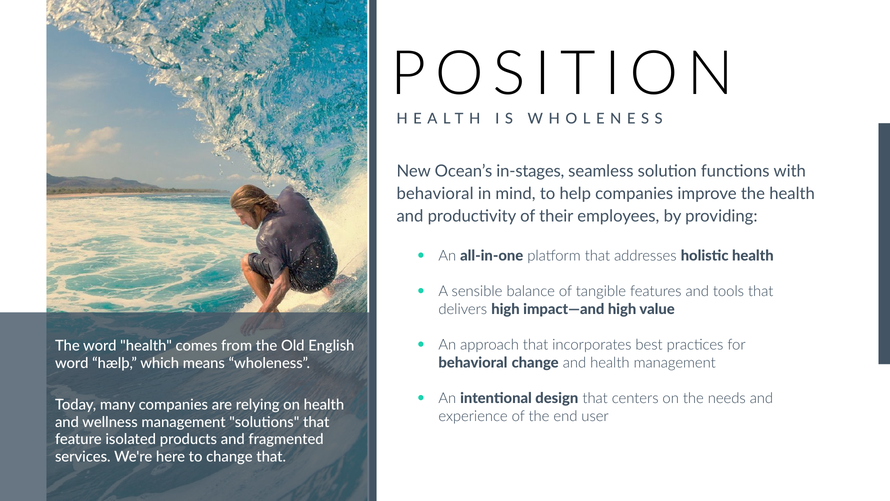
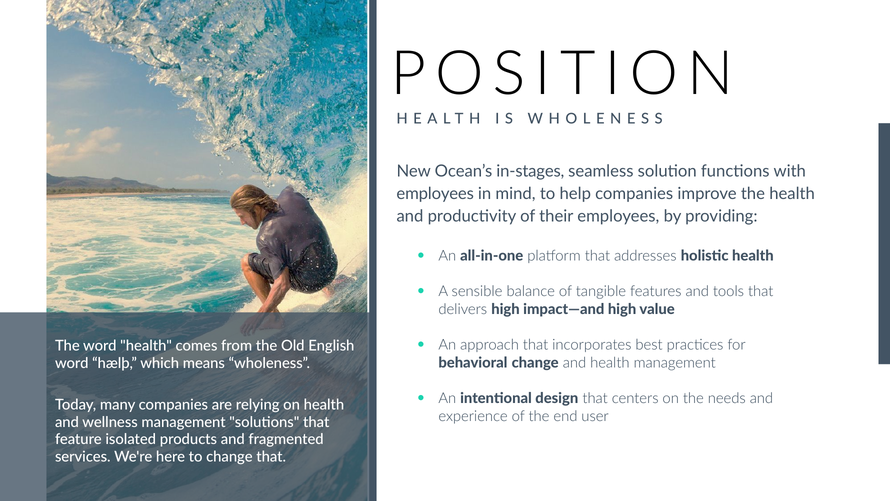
behavioral at (435, 194): behavioral -> employees
